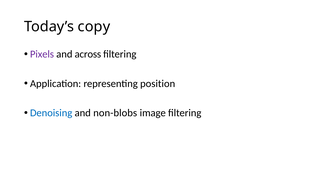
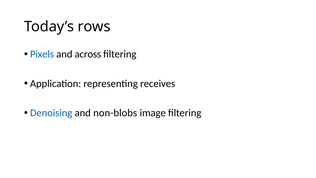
copy: copy -> rows
Pixels colour: purple -> blue
position: position -> receives
